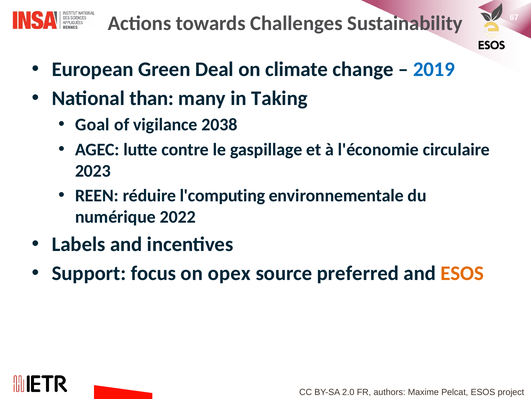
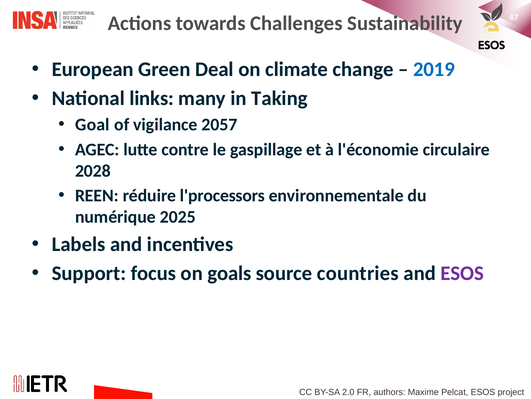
than: than -> links
2038: 2038 -> 2057
2023: 2023 -> 2028
l'computing: l'computing -> l'processors
2022: 2022 -> 2025
opex: opex -> goals
preferred: preferred -> countries
ESOS at (462, 273) colour: orange -> purple
